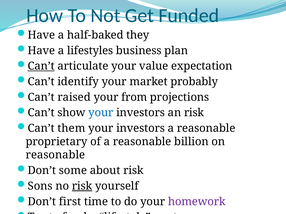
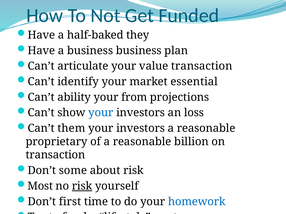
a lifestyles: lifestyles -> business
Can’t at (41, 66) underline: present -> none
value expectation: expectation -> transaction
probably: probably -> essential
raised: raised -> ability
an risk: risk -> loss
reasonable at (55, 155): reasonable -> transaction
Sons: Sons -> Most
homework colour: purple -> blue
